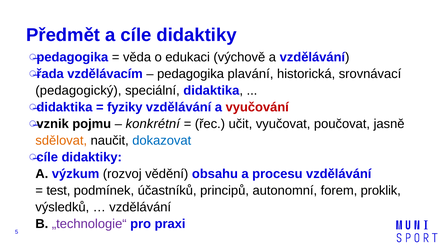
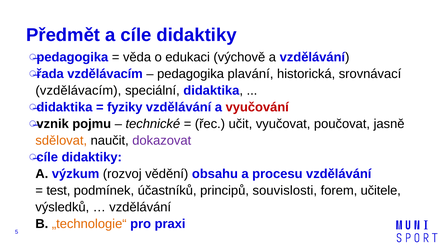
pedagogický at (78, 90): pedagogický -> vzdělávacím
konkrétní: konkrétní -> technické
dokazovat colour: blue -> purple
autonomní: autonomní -> souvislosti
proklik: proklik -> učitele
„technologie“ colour: purple -> orange
